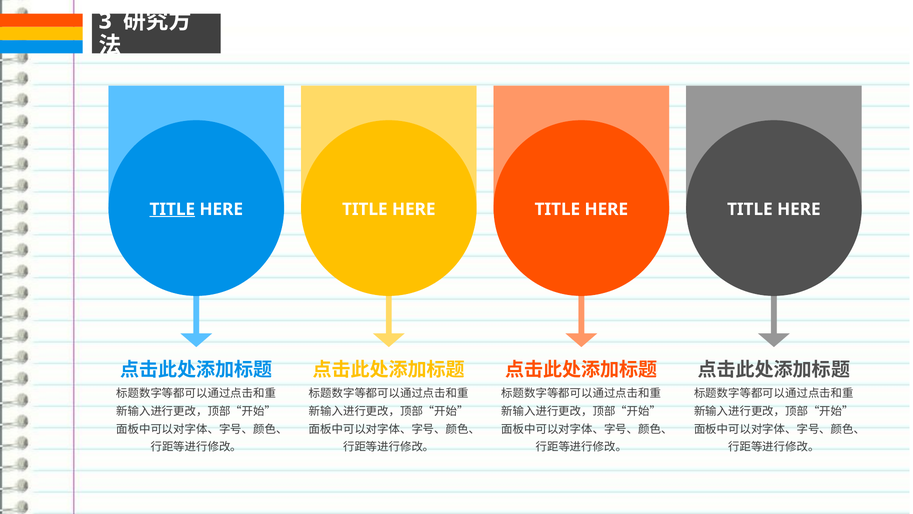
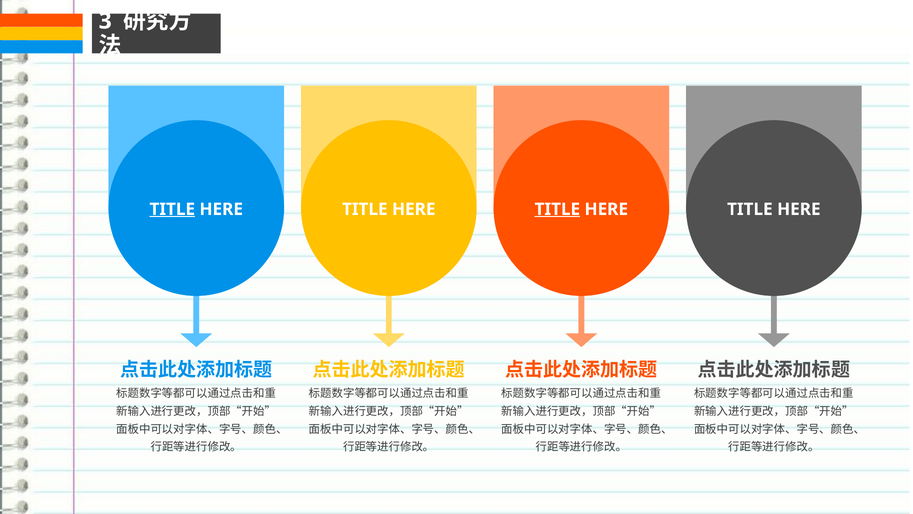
TITLE at (557, 209) underline: none -> present
